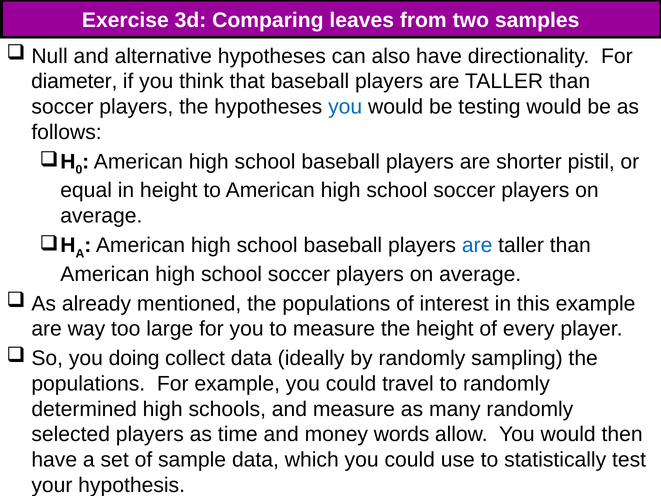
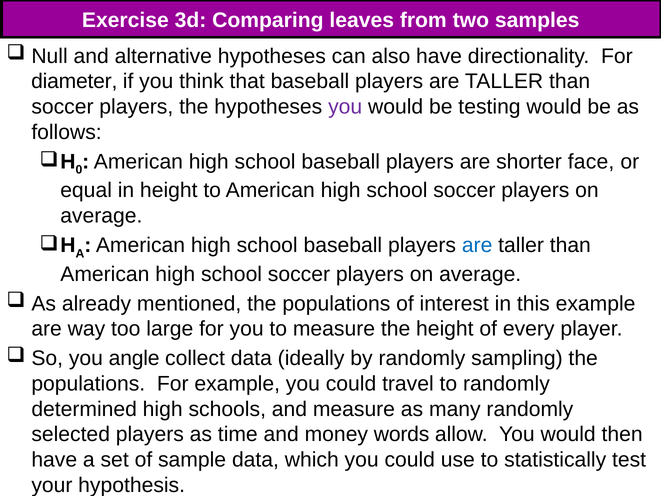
you at (345, 107) colour: blue -> purple
pistil: pistil -> face
doing: doing -> angle
